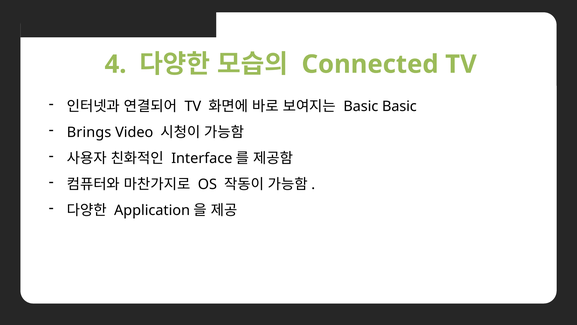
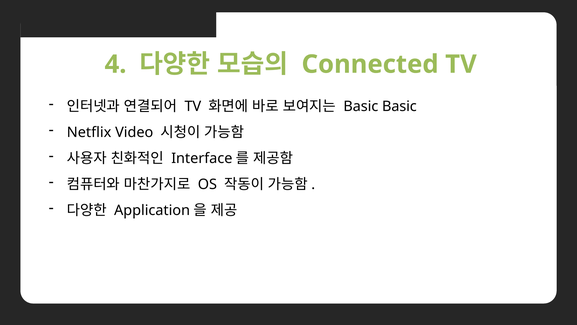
Brings: Brings -> Netflix
